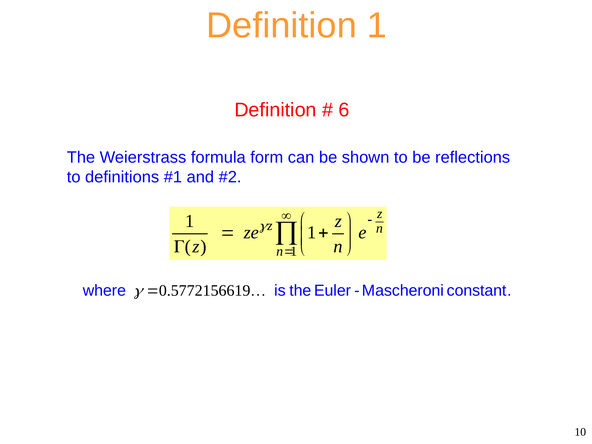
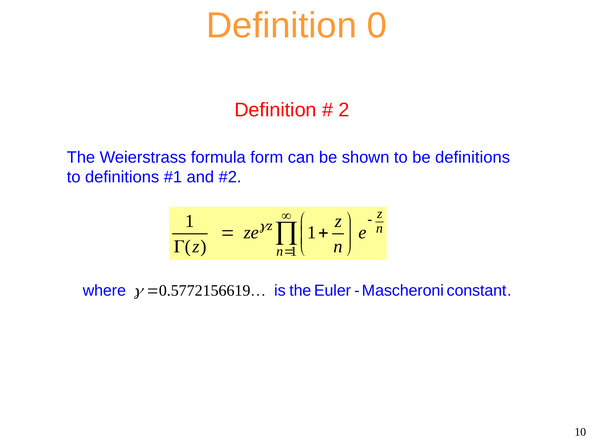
Definition 1: 1 -> 0
6: 6 -> 2
be reflections: reflections -> definitions
